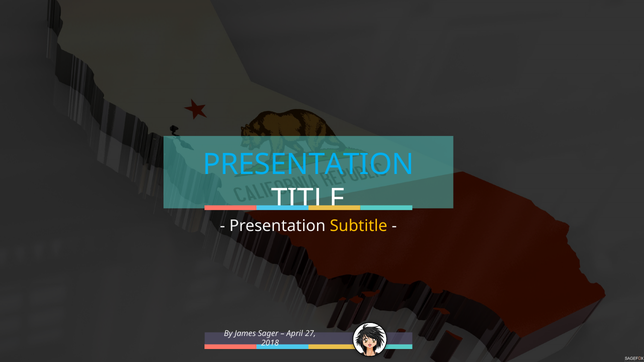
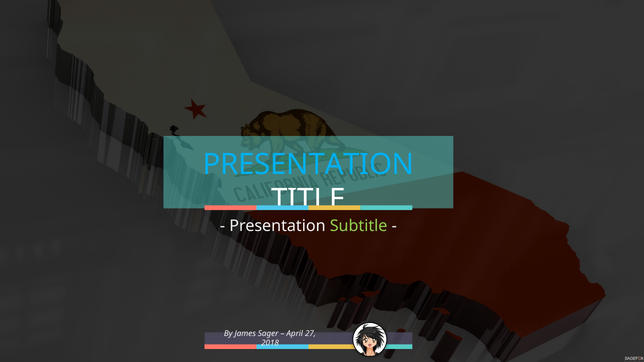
Subtitle colour: yellow -> light green
